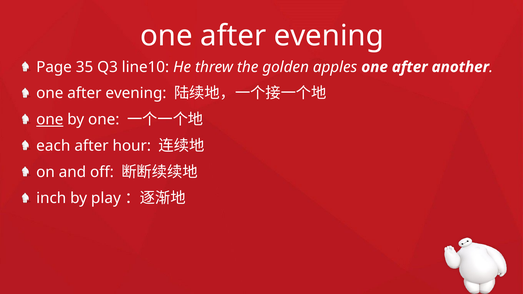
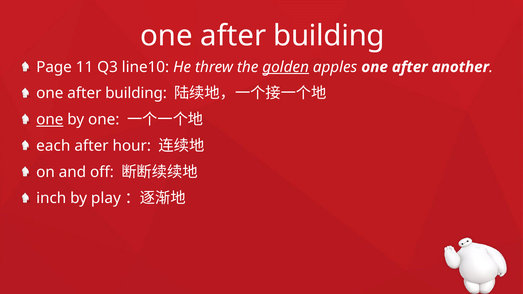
evening at (329, 36): evening -> building
35: 35 -> 11
golden underline: none -> present
evening at (136, 93): evening -> building
